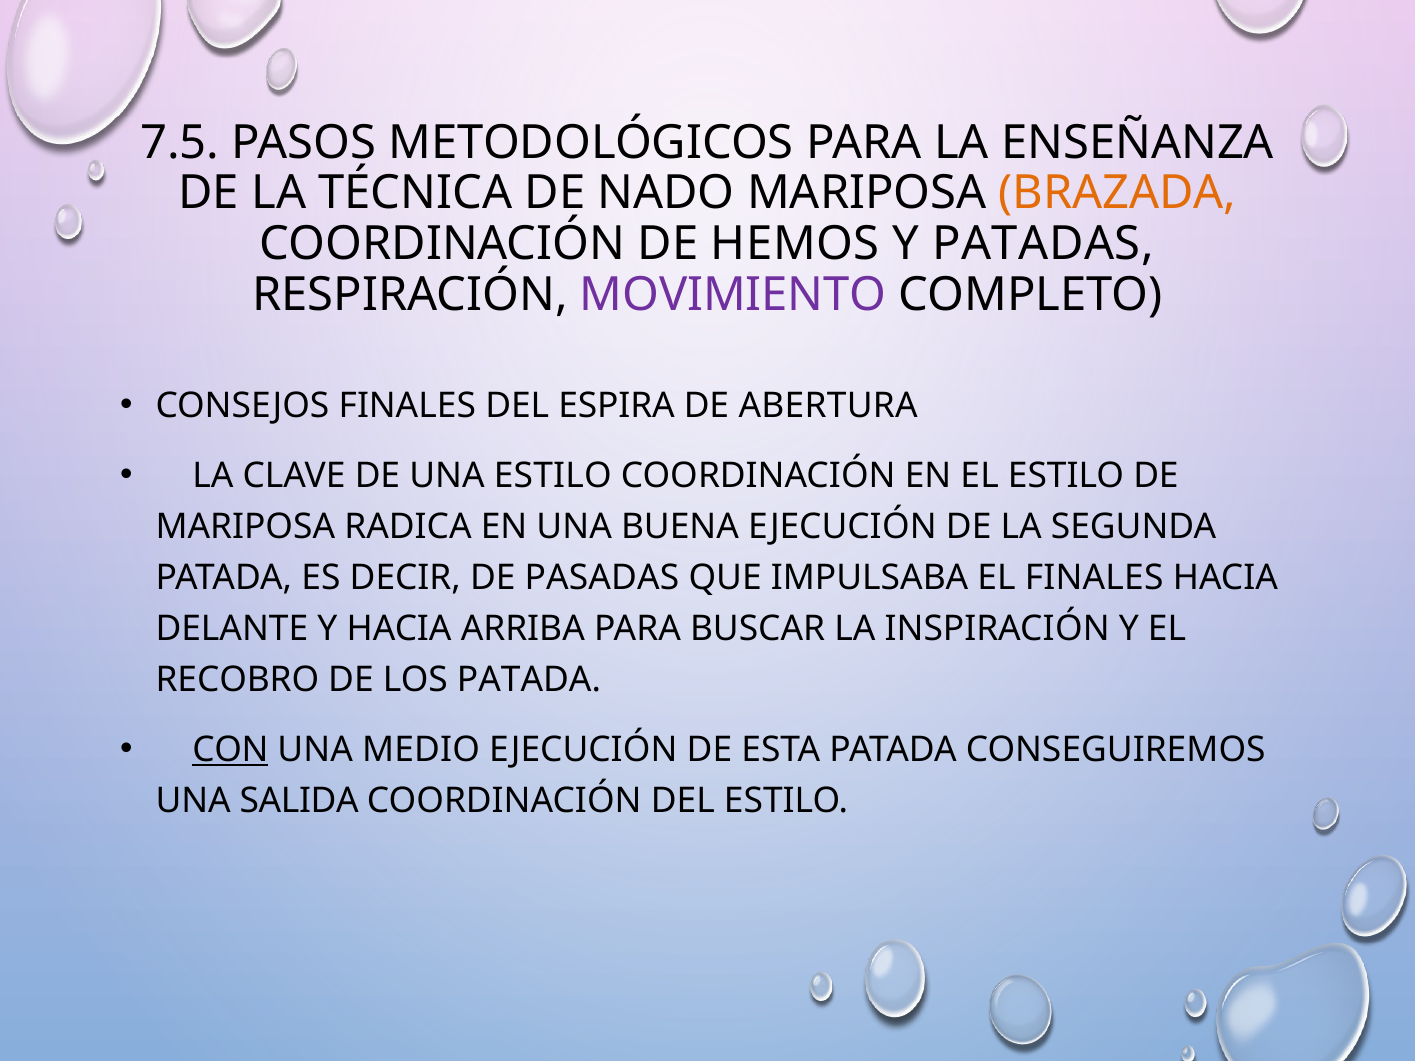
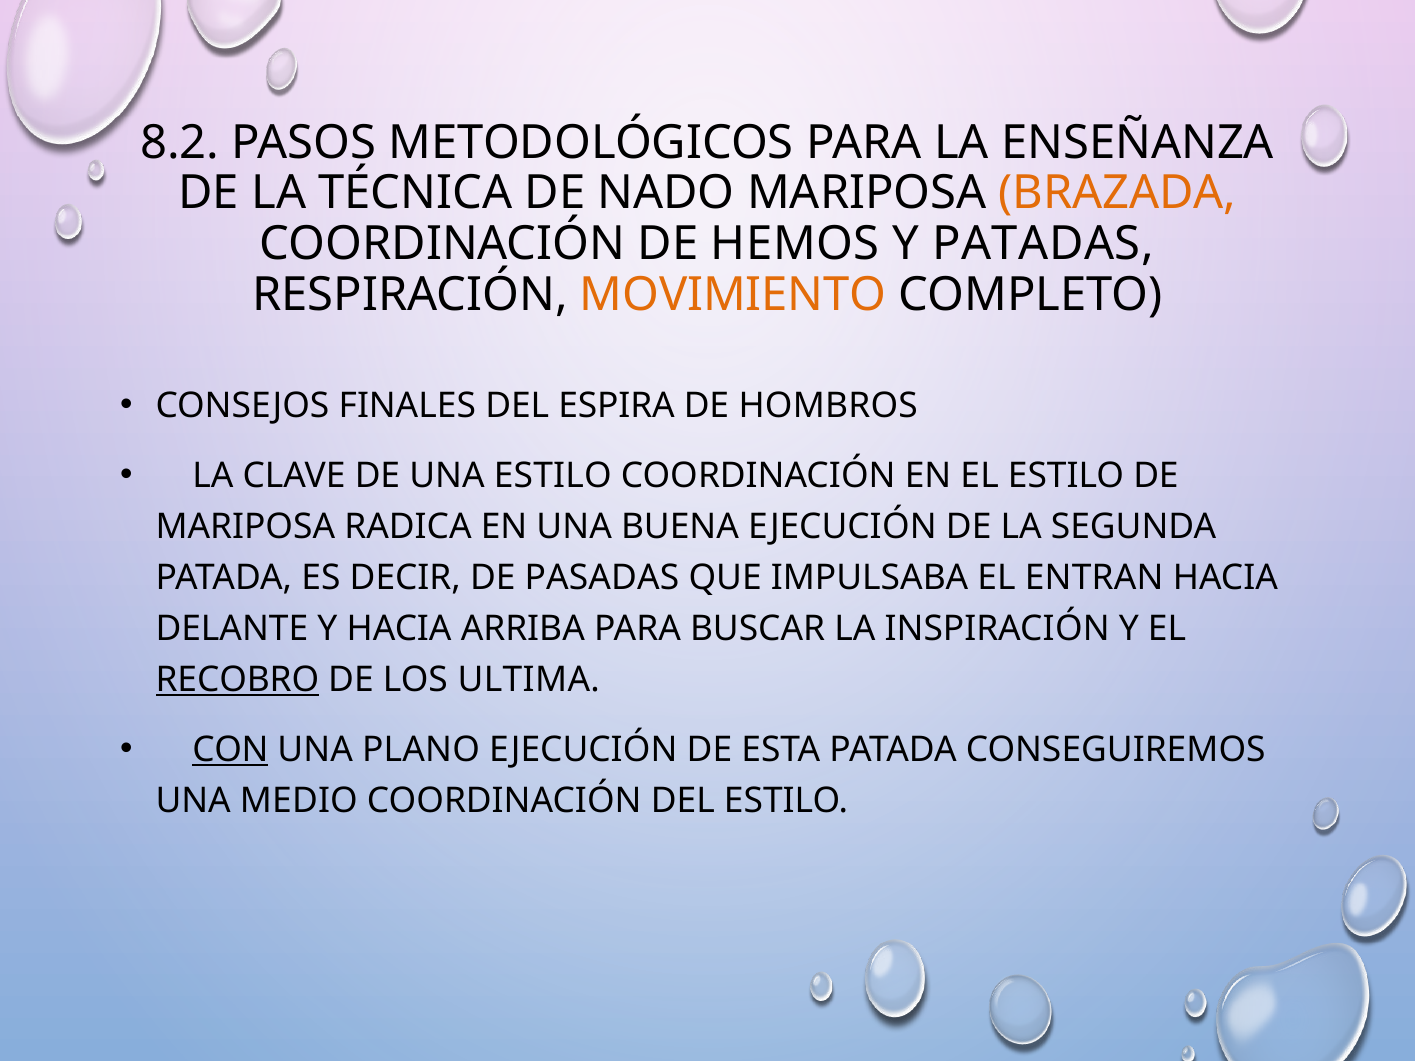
7.5: 7.5 -> 8.2
MOVIMIENTO colour: purple -> orange
ABERTURA: ABERTURA -> HOMBROS
EL FINALES: FINALES -> ENTRAN
RECOBRO underline: none -> present
LOS PATADA: PATADA -> ULTIMA
MEDIO: MEDIO -> PLANO
SALIDA: SALIDA -> MEDIO
